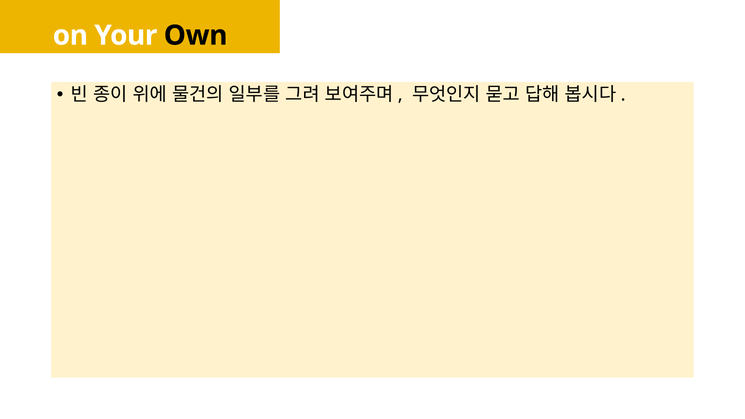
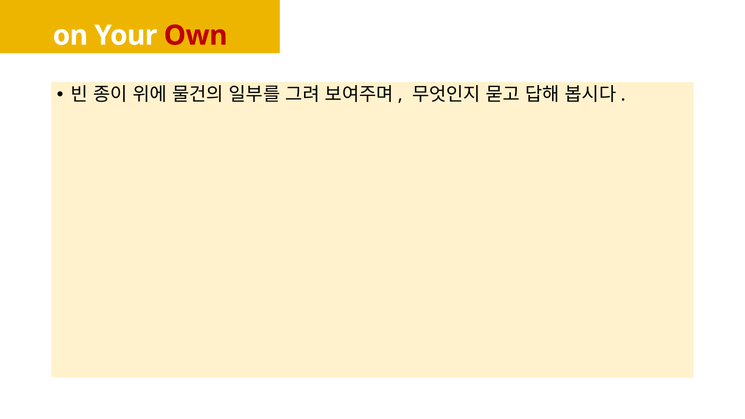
Own colour: black -> red
